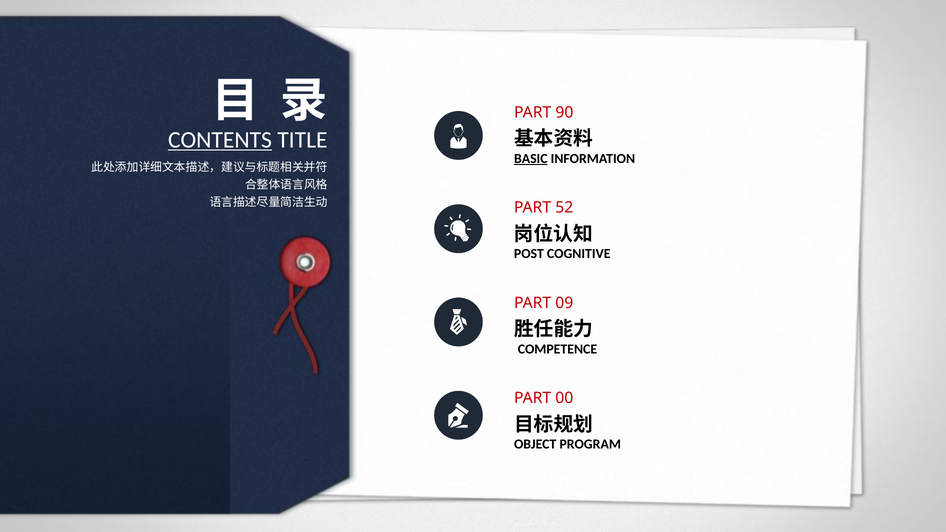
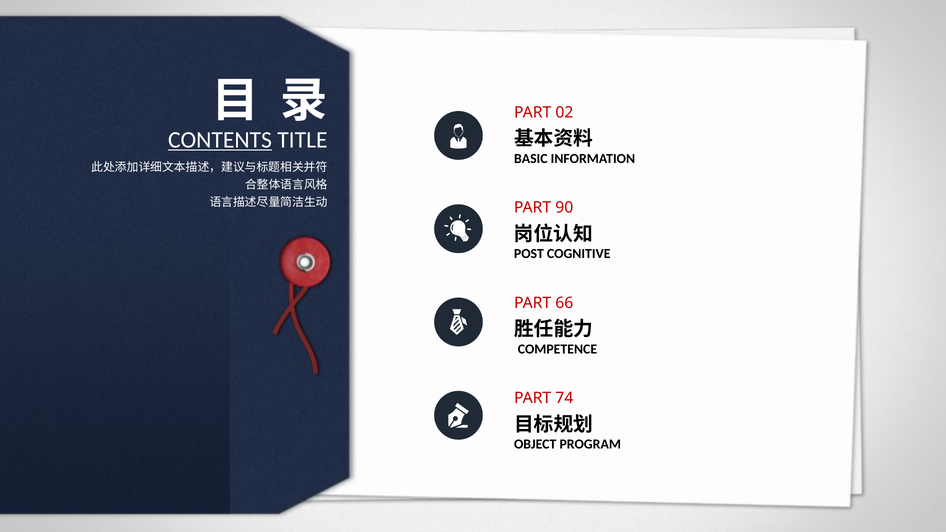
90: 90 -> 02
BASIC underline: present -> none
52: 52 -> 90
09: 09 -> 66
00: 00 -> 74
